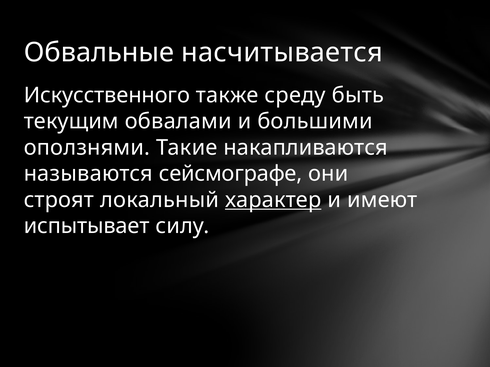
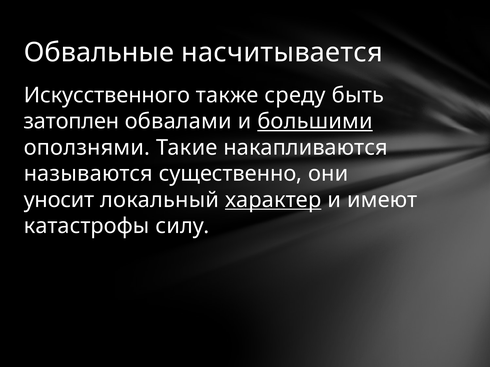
текущим: текущим -> затоплен
большими underline: none -> present
сейсмографе: сейсмографе -> существенно
строят: строят -> уносит
испытывает: испытывает -> катастрофы
